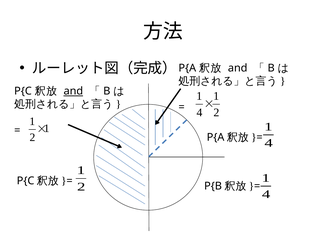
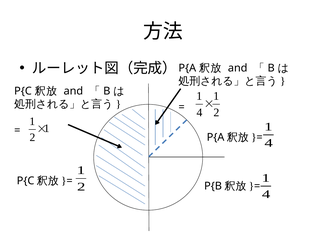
and at (73, 91) underline: present -> none
